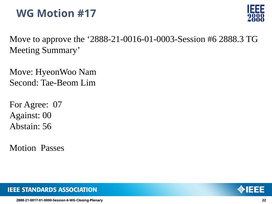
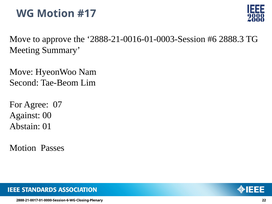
56: 56 -> 01
